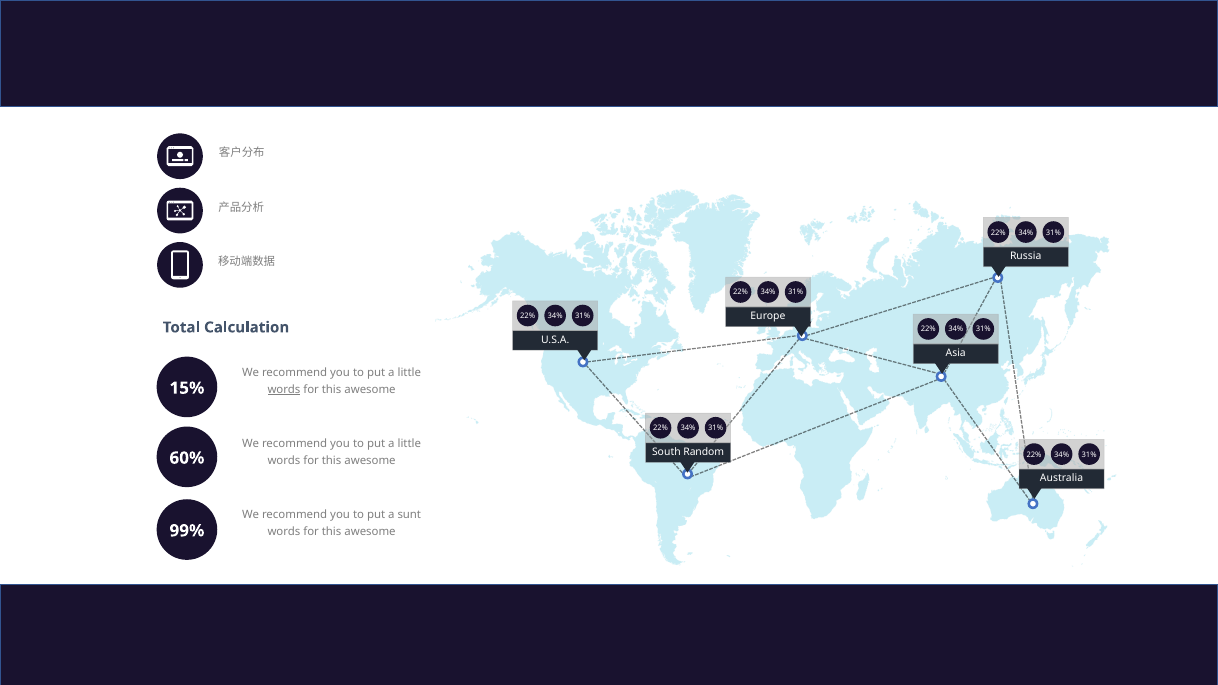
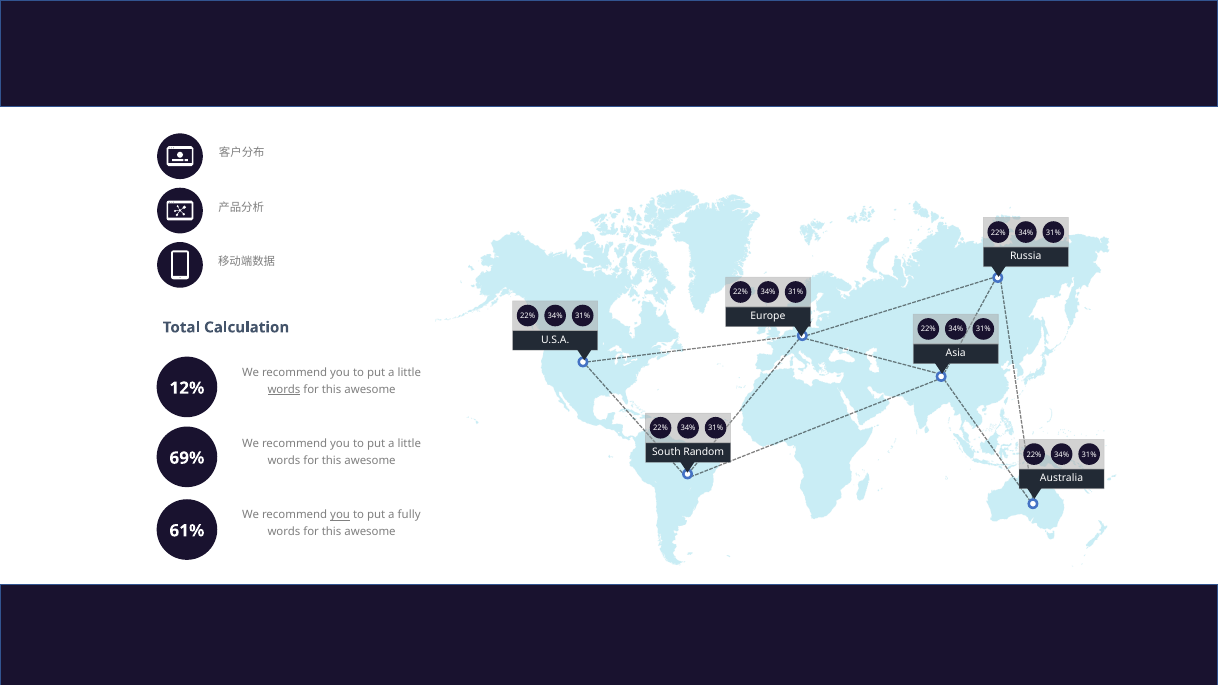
15%: 15% -> 12%
60%: 60% -> 69%
you at (340, 515) underline: none -> present
sunt: sunt -> fully
99%: 99% -> 61%
